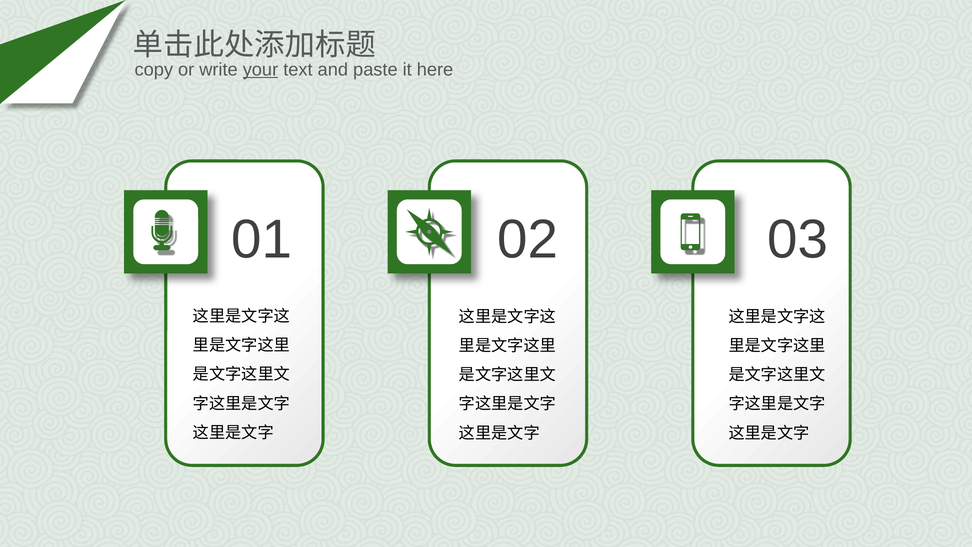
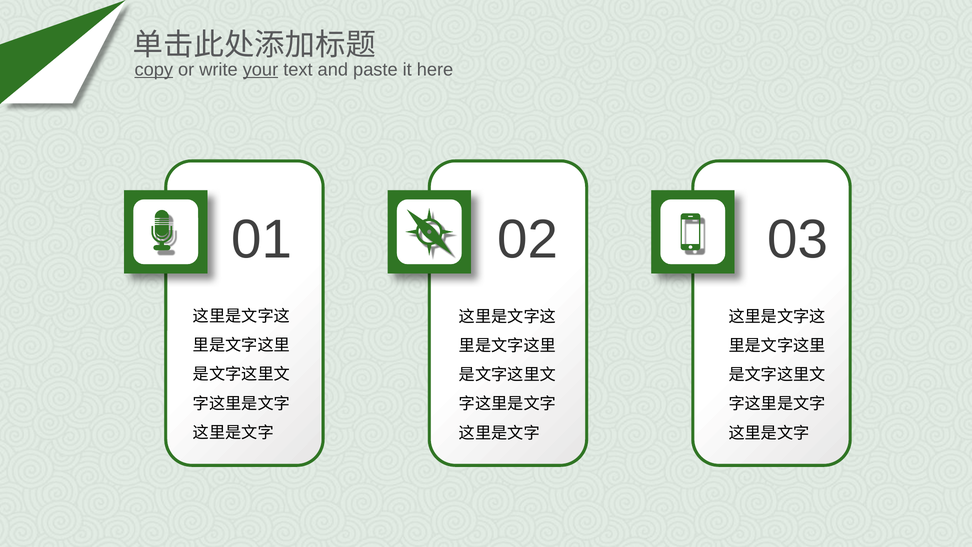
copy underline: none -> present
